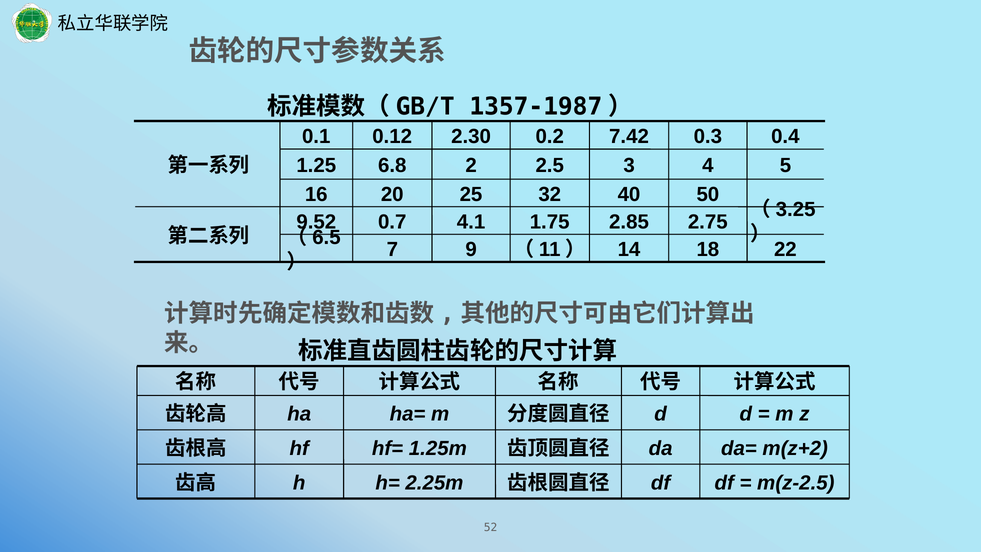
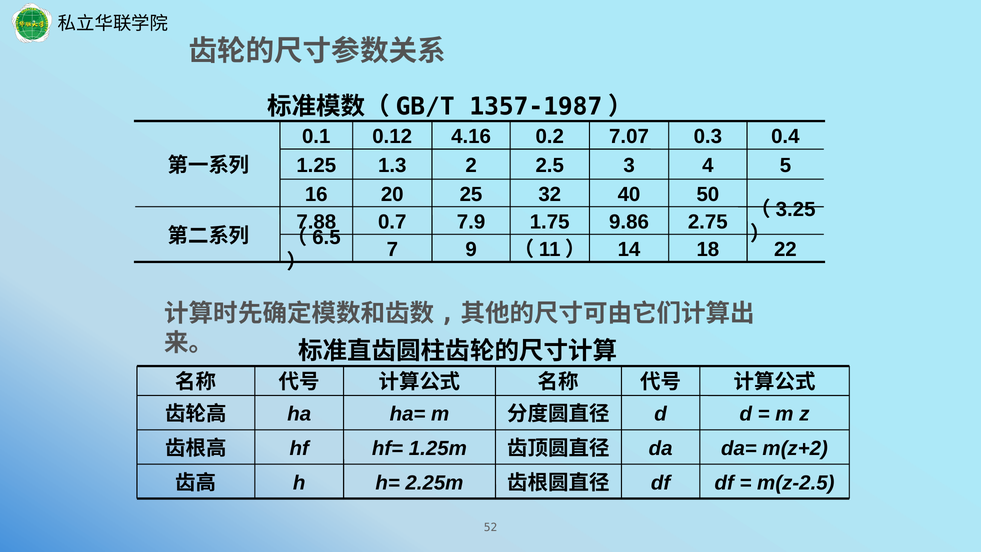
2.30: 2.30 -> 4.16
7.42: 7.42 -> 7.07
6.8: 6.8 -> 1.3
9.52: 9.52 -> 7.88
4.1: 4.1 -> 7.9
2.85: 2.85 -> 9.86
